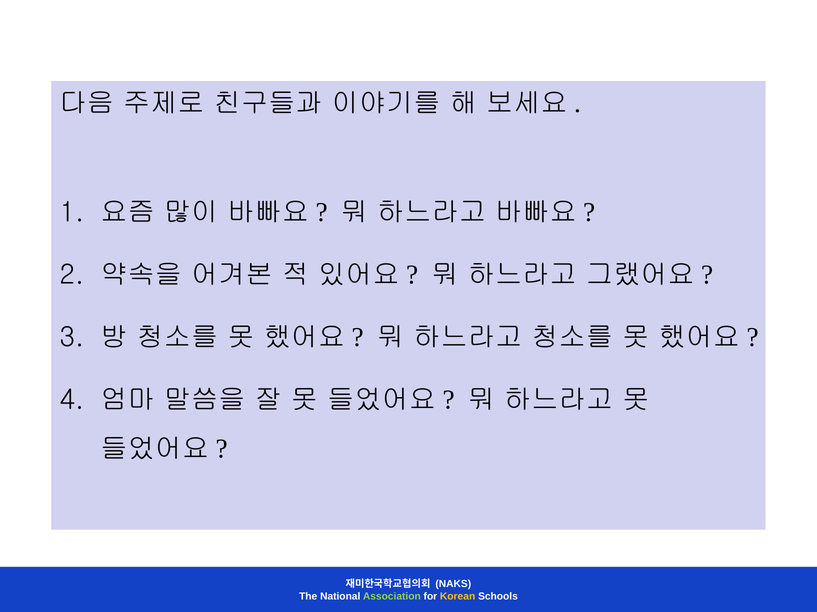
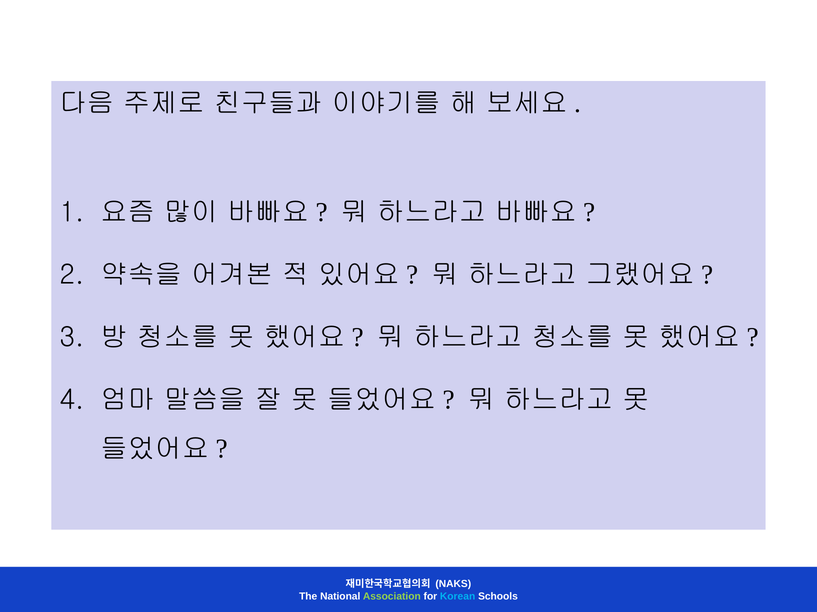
Korean colour: yellow -> light blue
